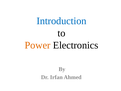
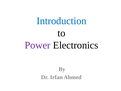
Power colour: orange -> purple
